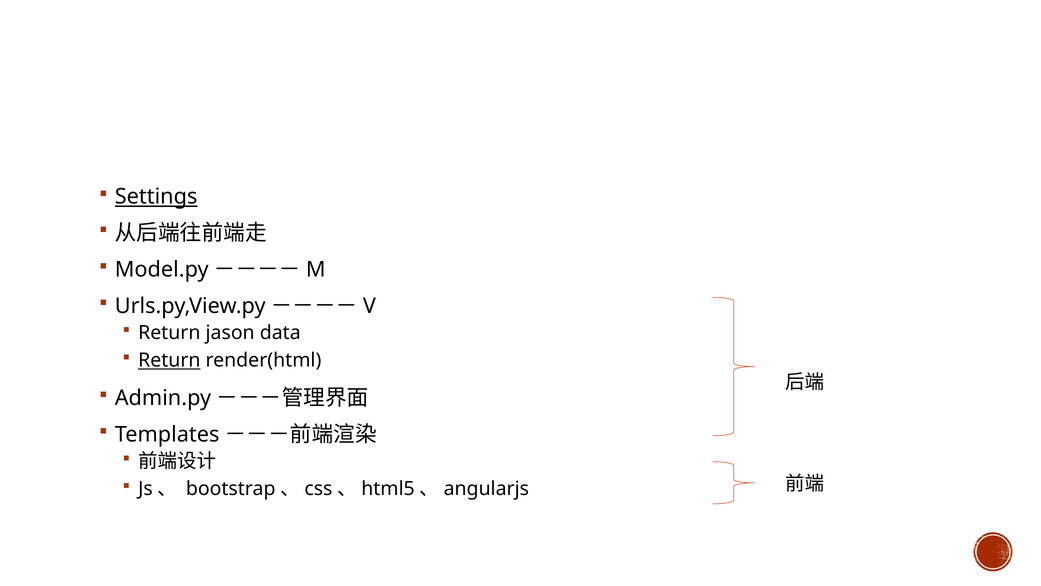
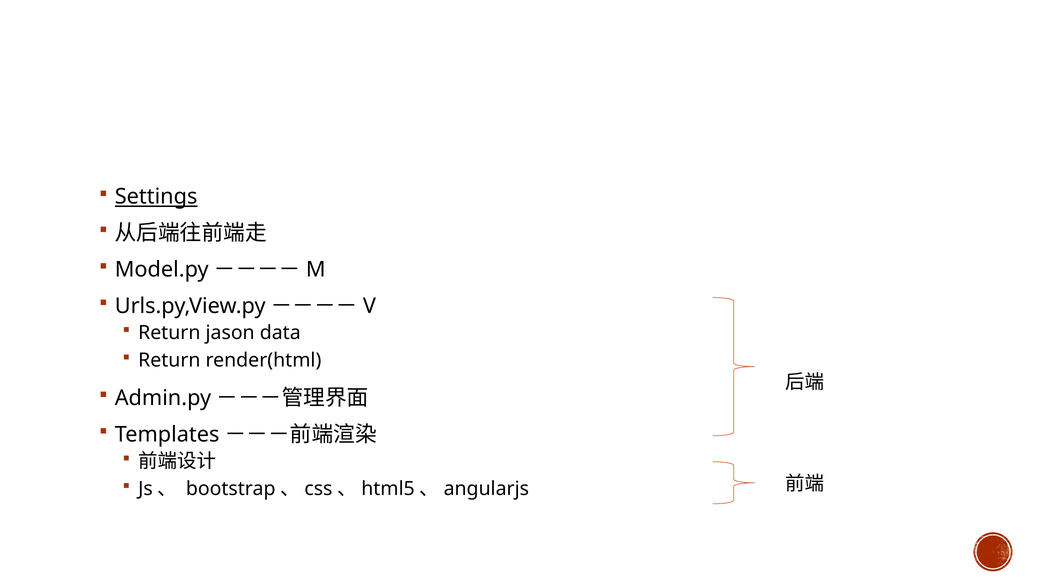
Return at (169, 360) underline: present -> none
